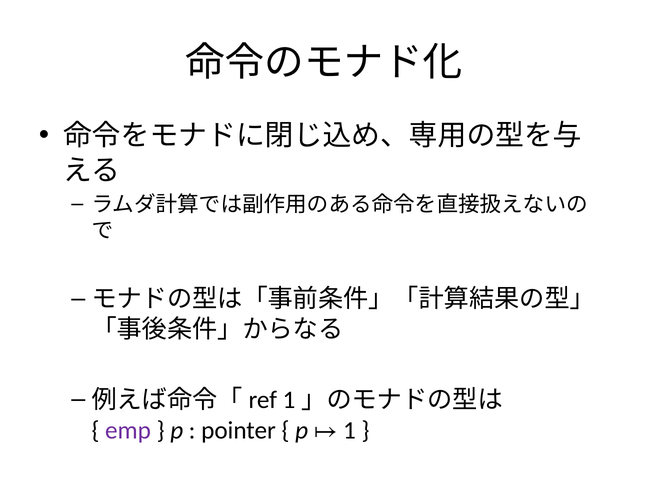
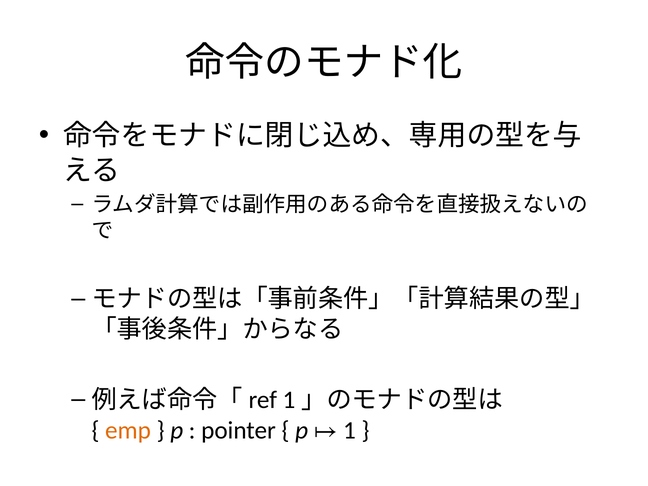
emp colour: purple -> orange
